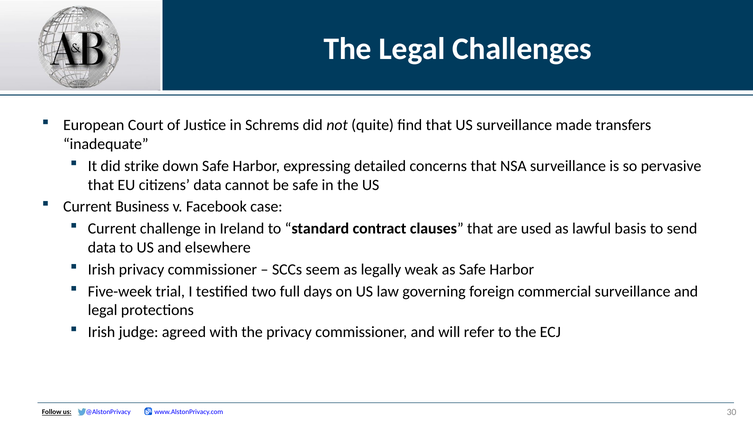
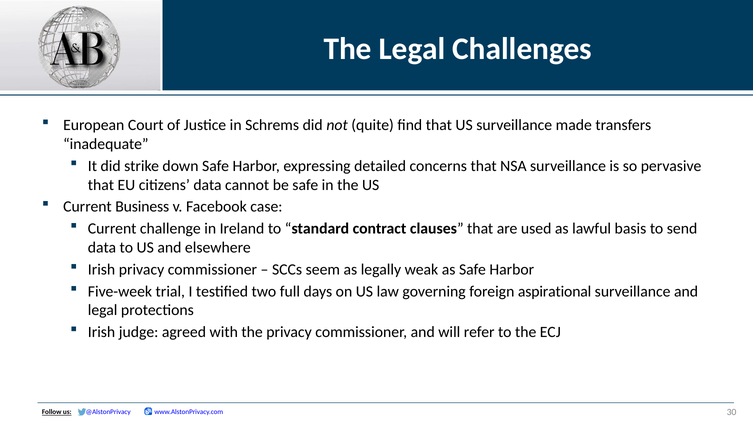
commercial: commercial -> aspirational
